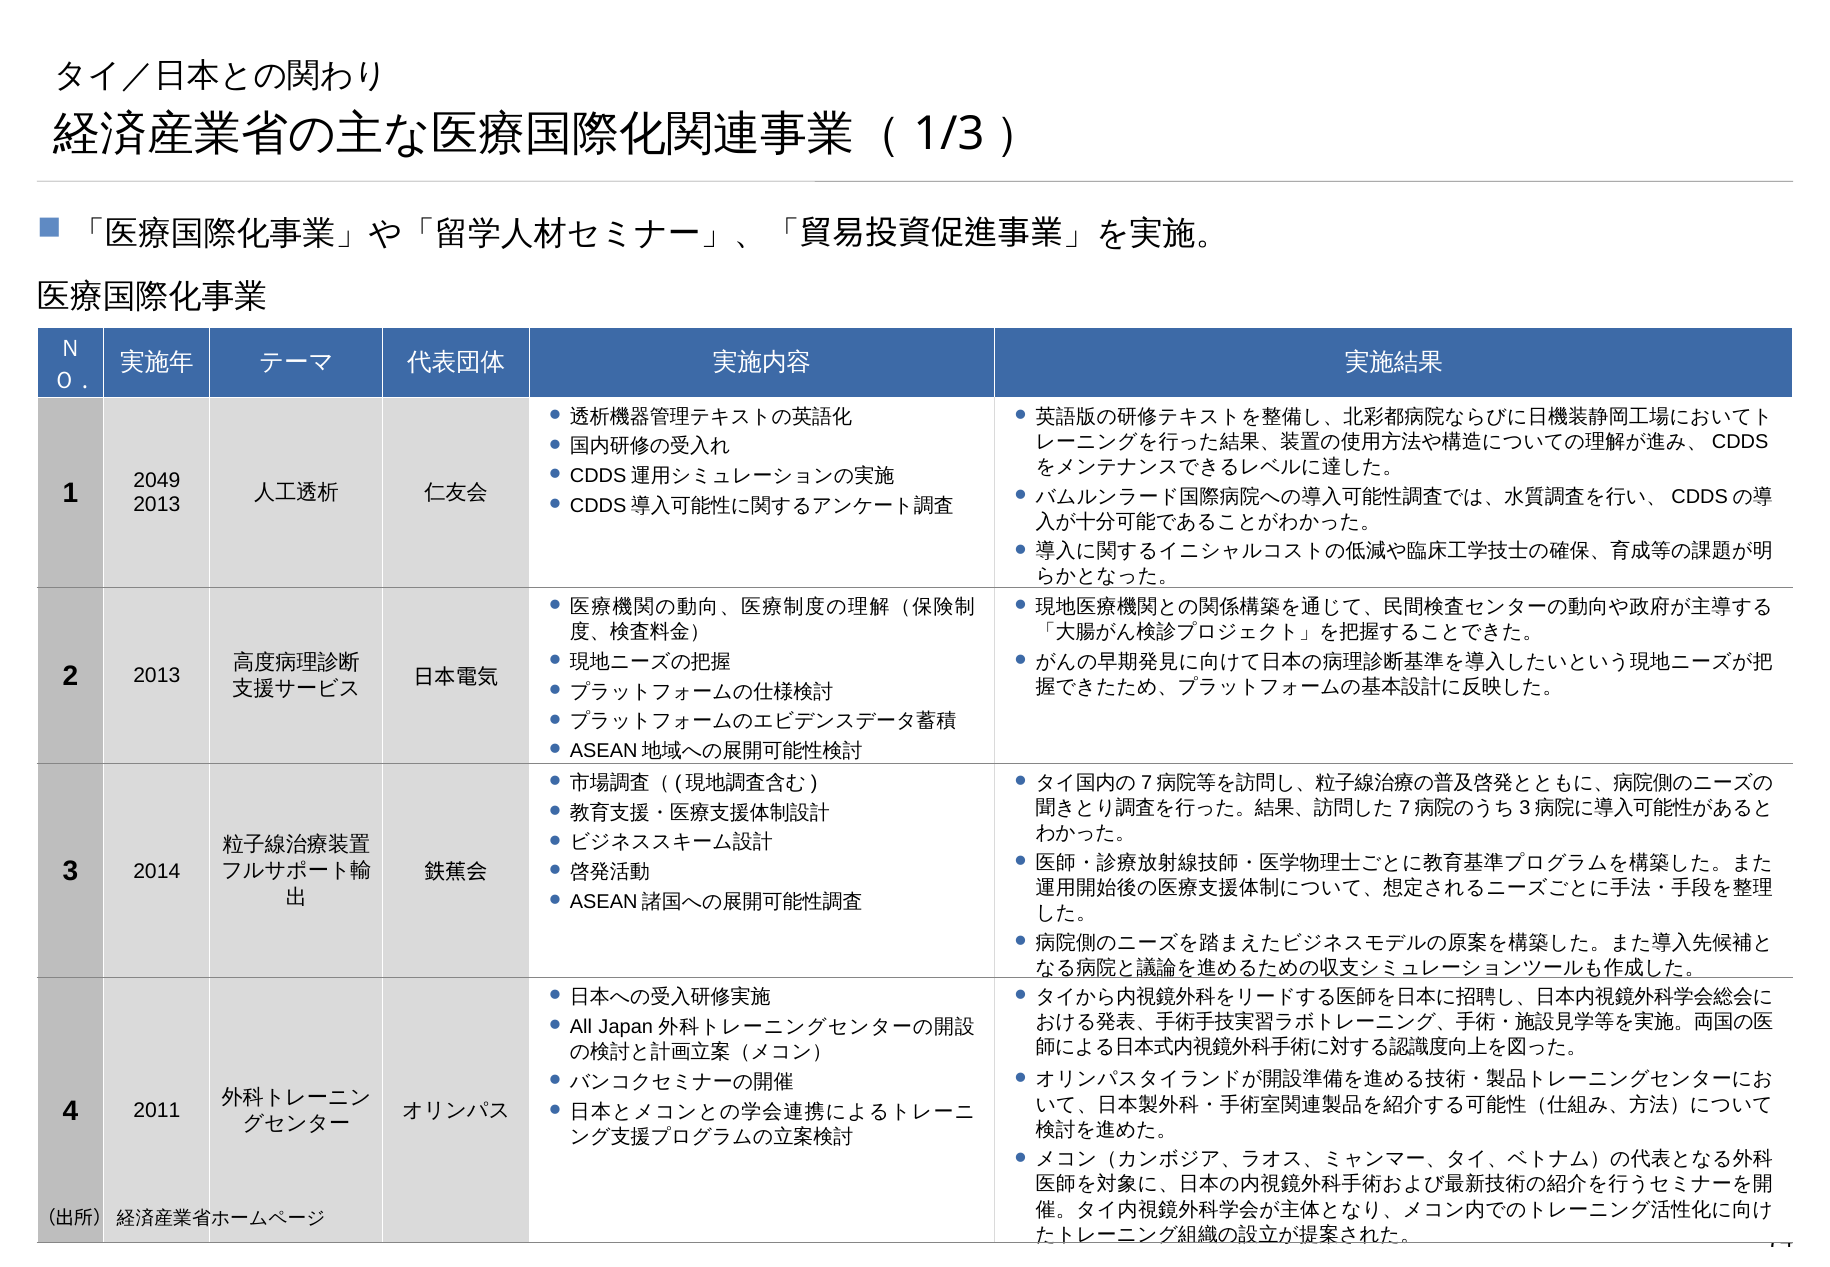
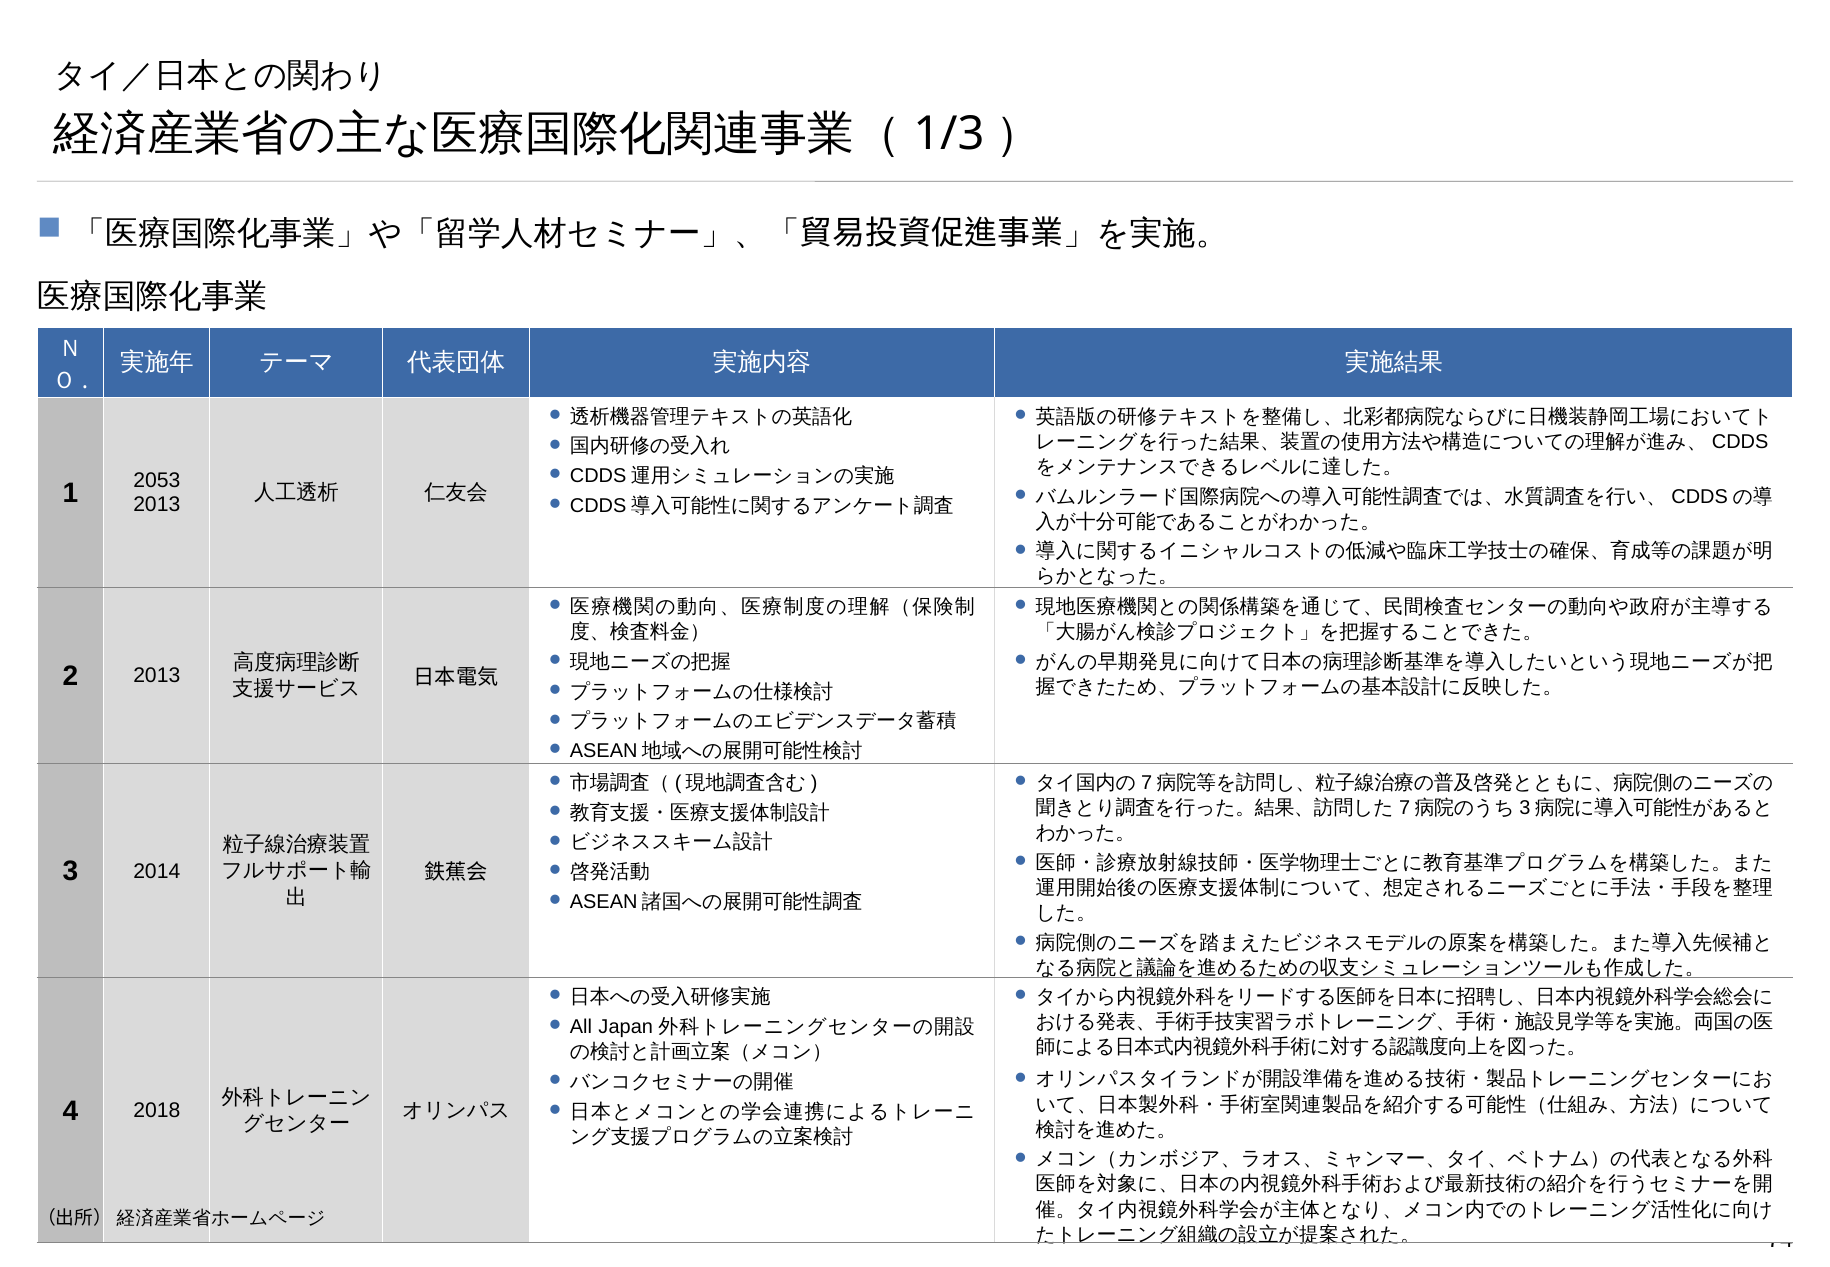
2049: 2049 -> 2053
2011: 2011 -> 2018
